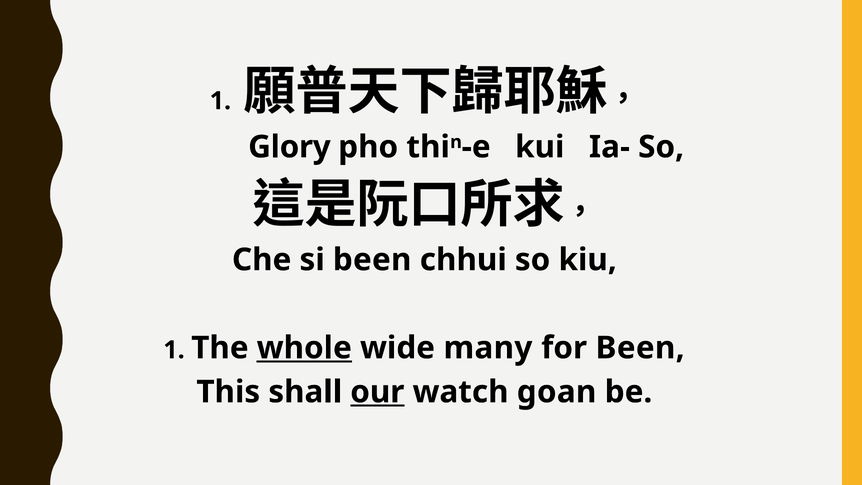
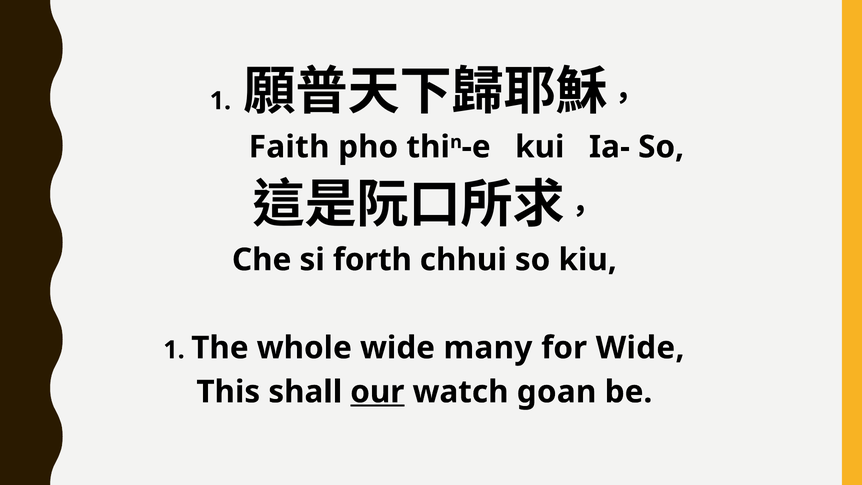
Glory: Glory -> Faith
si been: been -> forth
whole underline: present -> none
for Been: Been -> Wide
